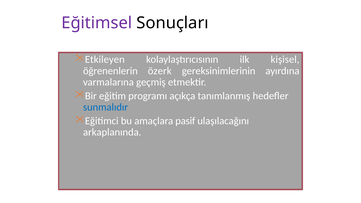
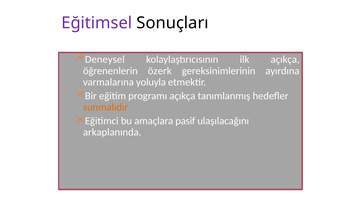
Etkileyen: Etkileyen -> Deneysel
ilk kişisel: kişisel -> açıkça
geçmiş: geçmiş -> yoluyla
sunmalıdır colour: blue -> orange
